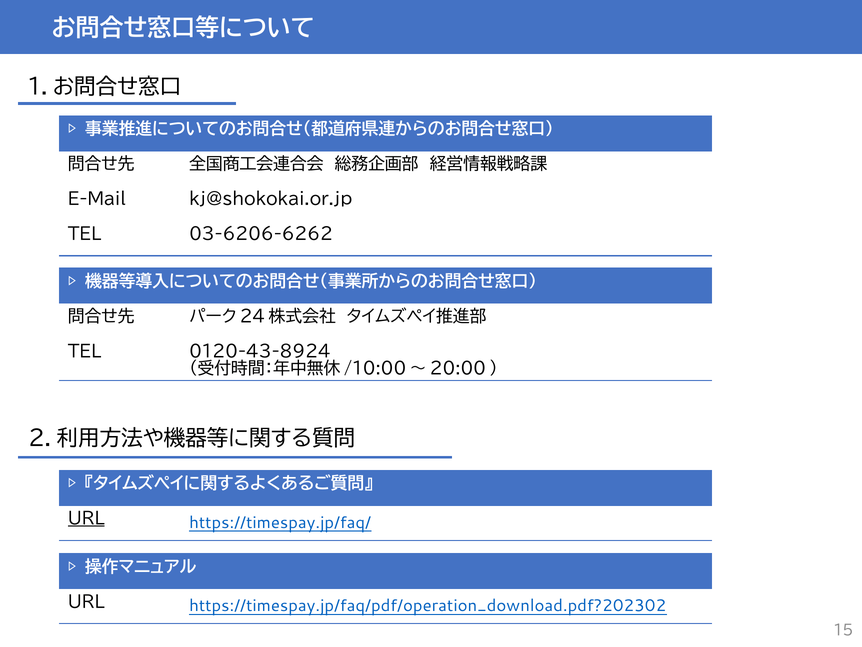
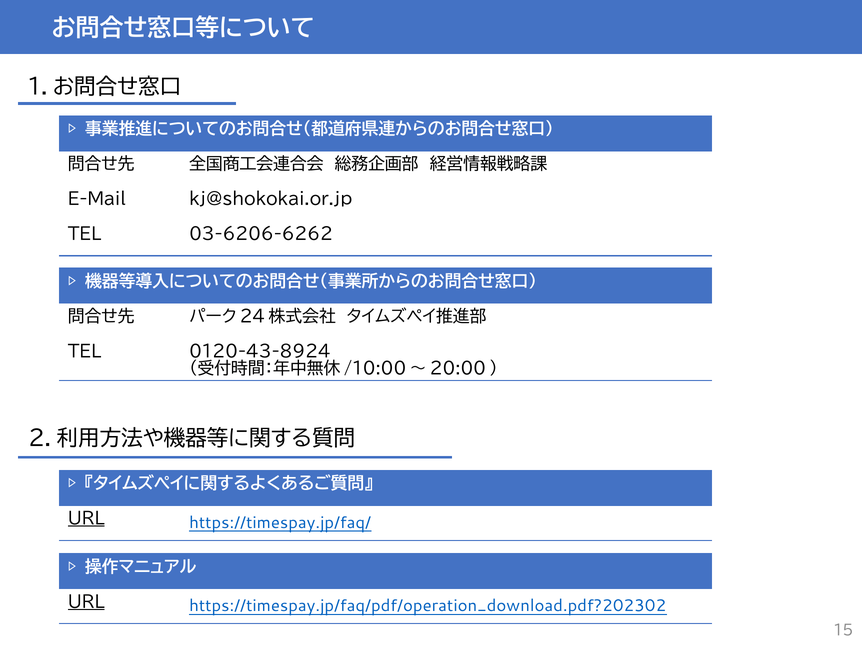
URL at (86, 602) underline: none -> present
